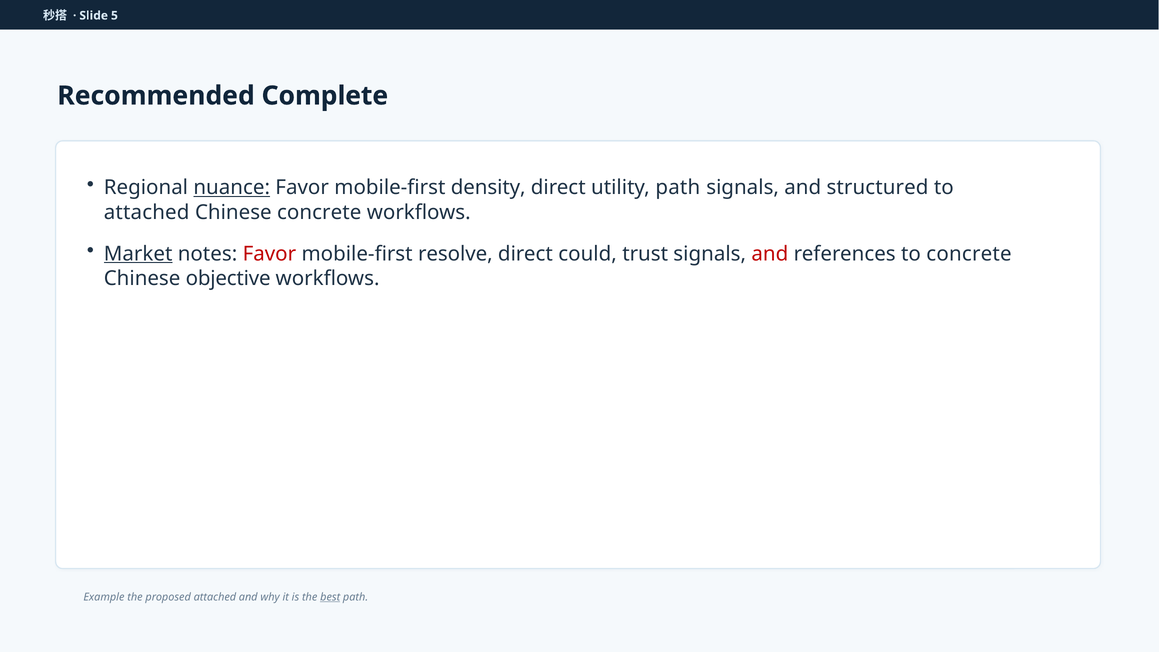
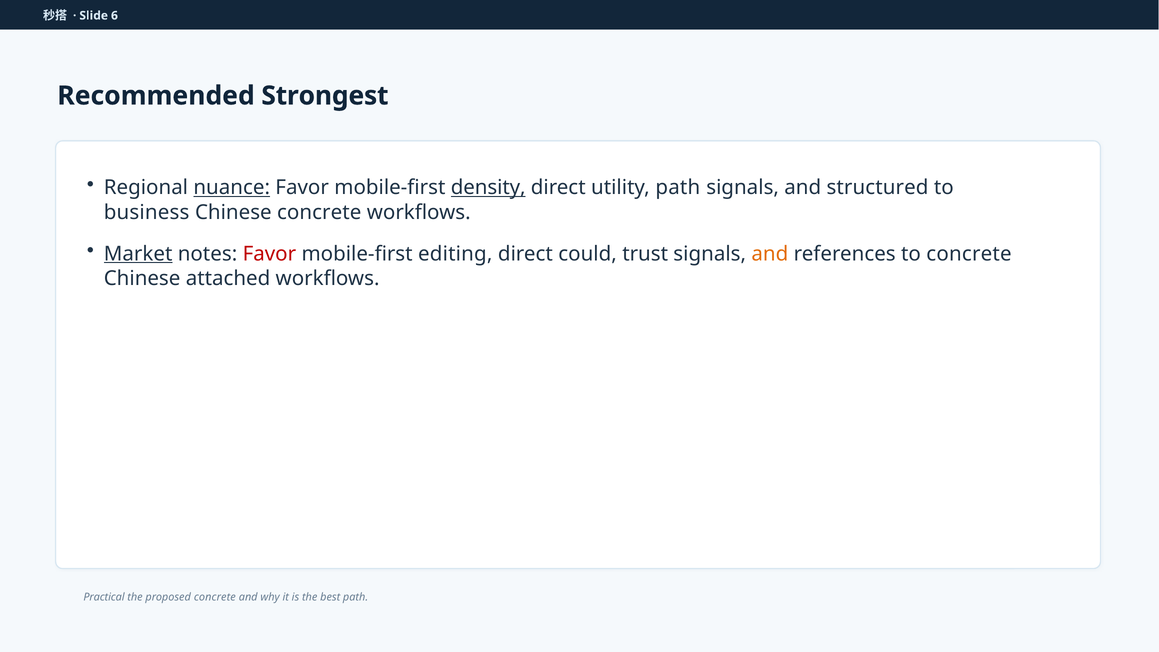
5: 5 -> 6
Complete: Complete -> Strongest
density underline: none -> present
attached at (147, 212): attached -> business
resolve: resolve -> editing
and at (770, 254) colour: red -> orange
objective: objective -> attached
Example: Example -> Practical
proposed attached: attached -> concrete
best underline: present -> none
